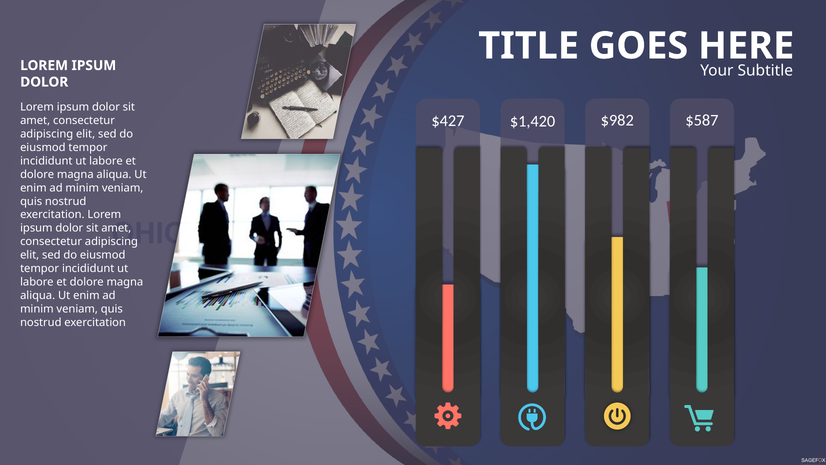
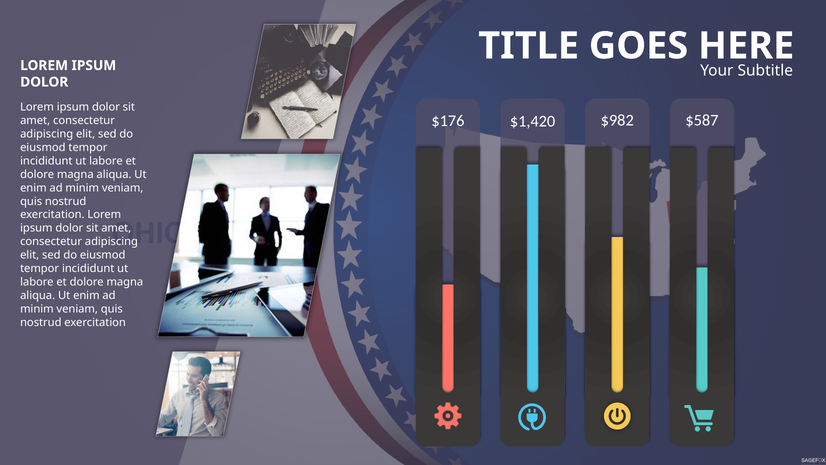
$427: $427 -> $176
